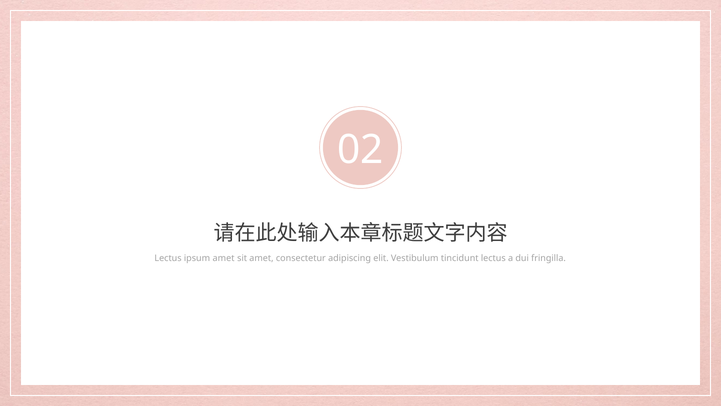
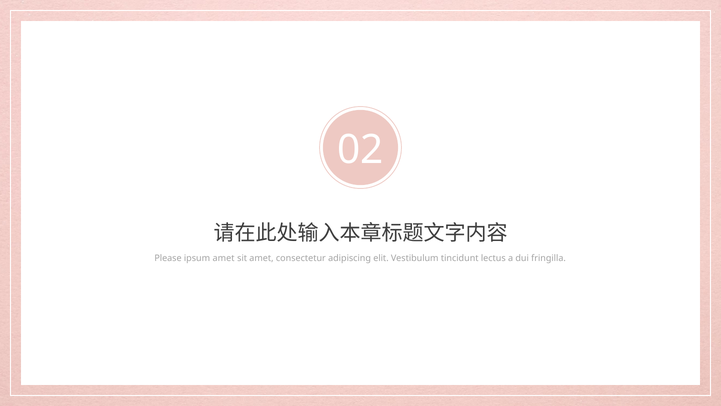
Lectus at (168, 258): Lectus -> Please
